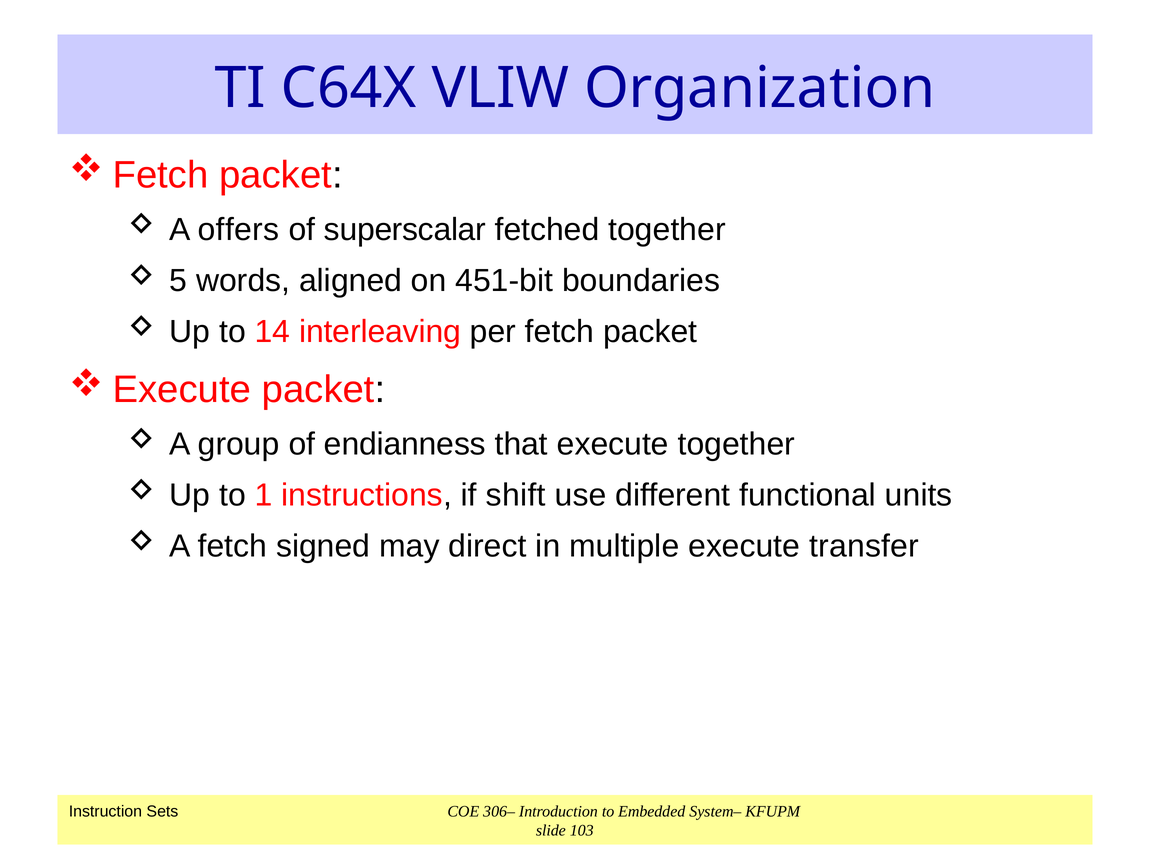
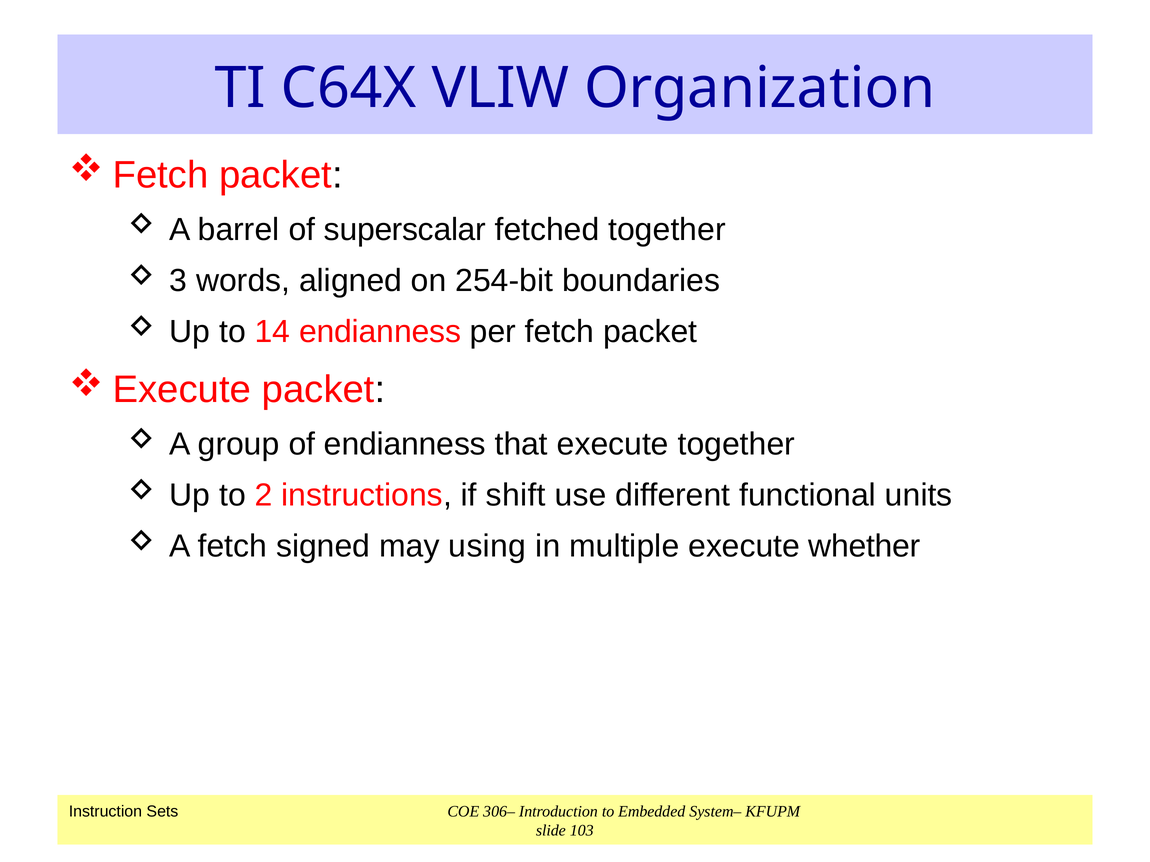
offers: offers -> barrel
5: 5 -> 3
451-bit: 451-bit -> 254-bit
14 interleaving: interleaving -> endianness
1: 1 -> 2
direct: direct -> using
transfer: transfer -> whether
